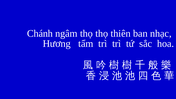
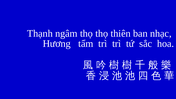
Chánh: Chánh -> Thạnh
